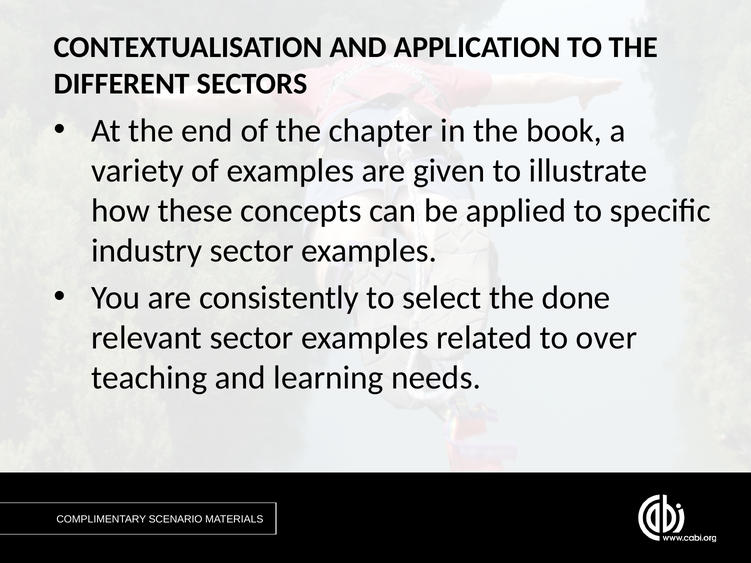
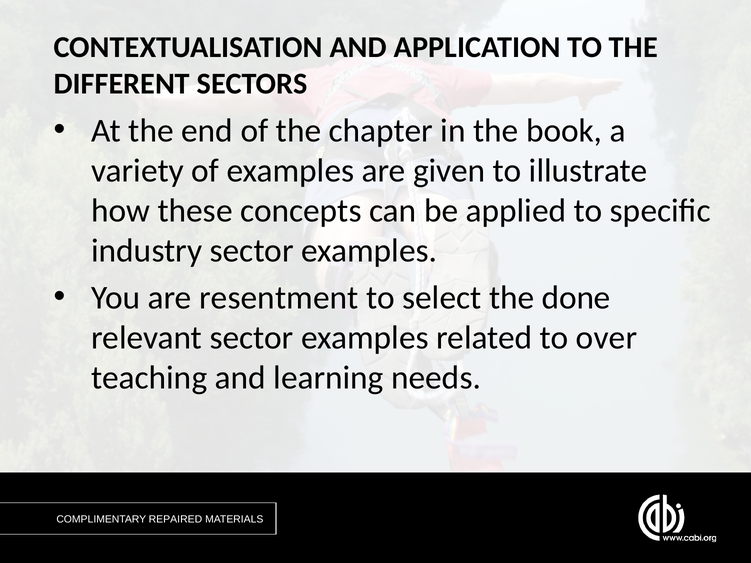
consistently: consistently -> resentment
SCENARIO: SCENARIO -> REPAIRED
